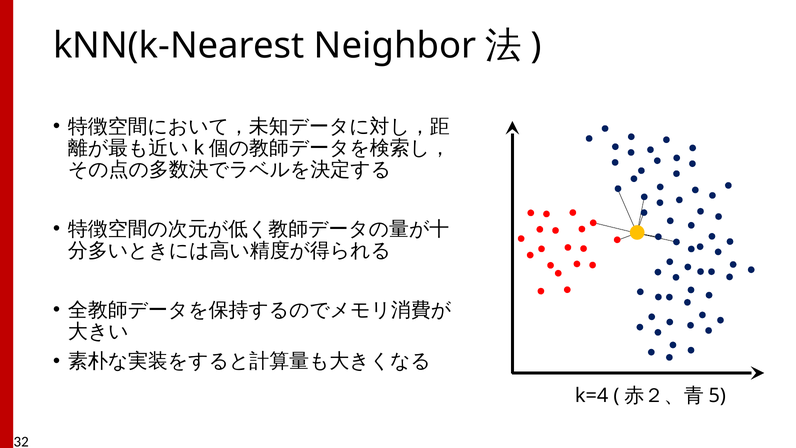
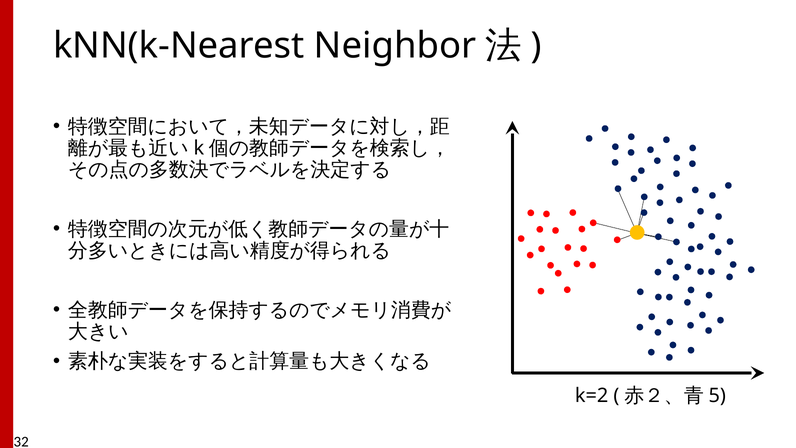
k=4: k=4 -> k=2
